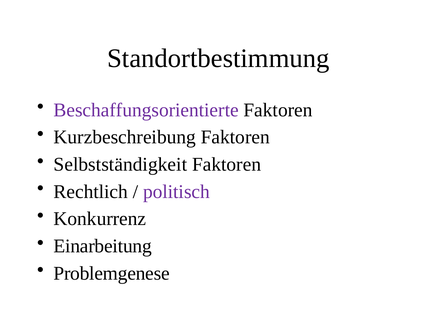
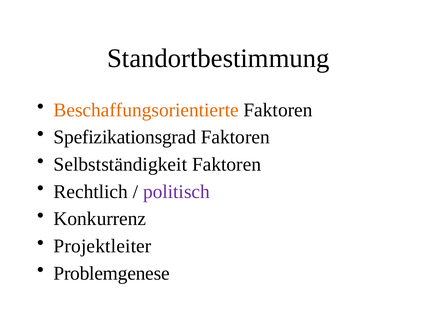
Beschaffungsorientierte colour: purple -> orange
Kurzbeschreibung: Kurzbeschreibung -> Spefizikationsgrad
Einarbeitung: Einarbeitung -> Projektleiter
